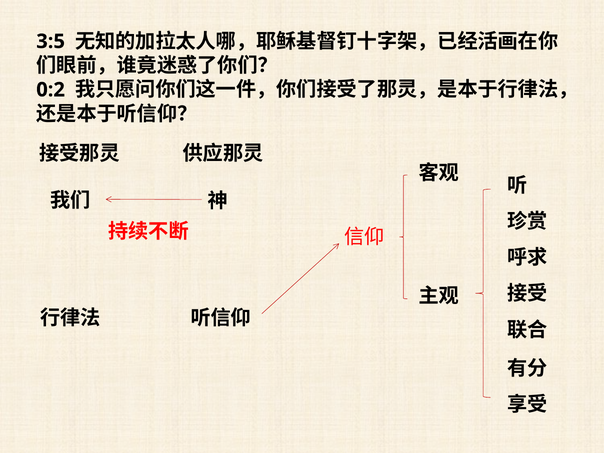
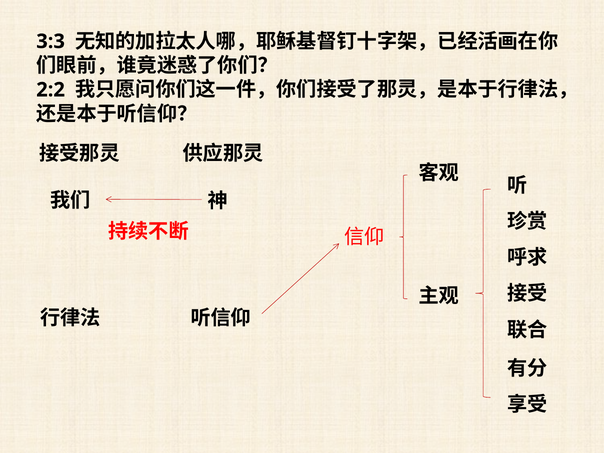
3:5: 3:5 -> 3:3
0:2: 0:2 -> 2:2
